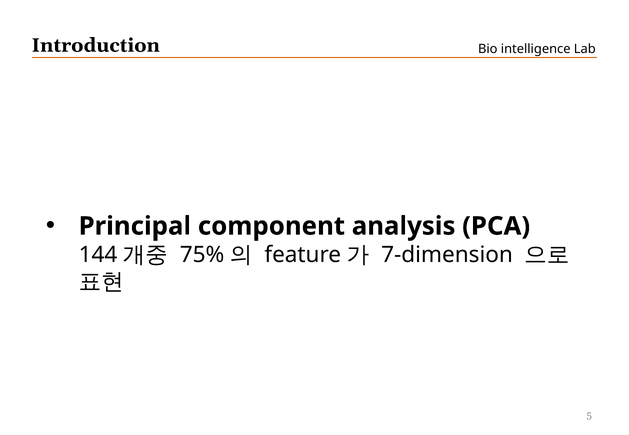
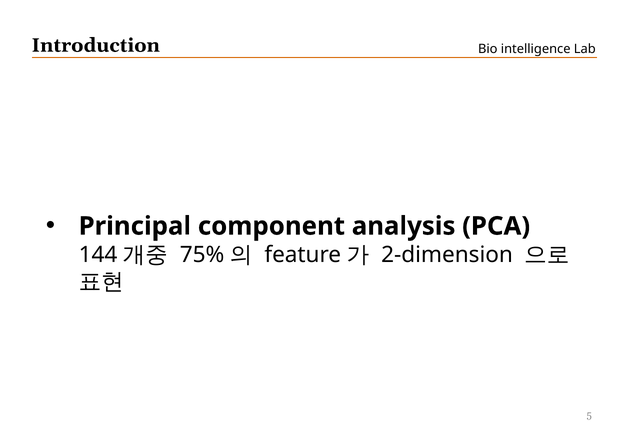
7-dimension: 7-dimension -> 2-dimension
